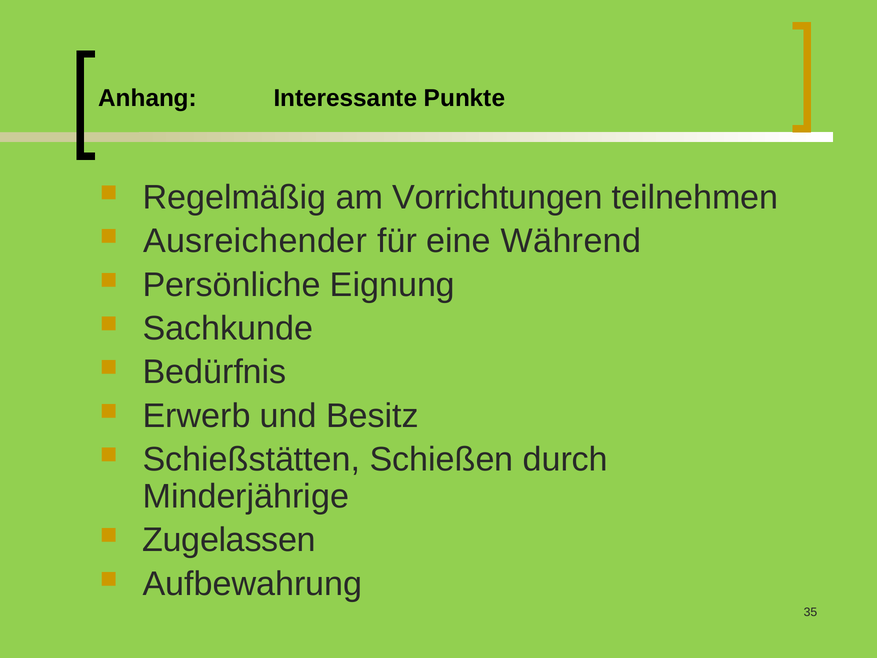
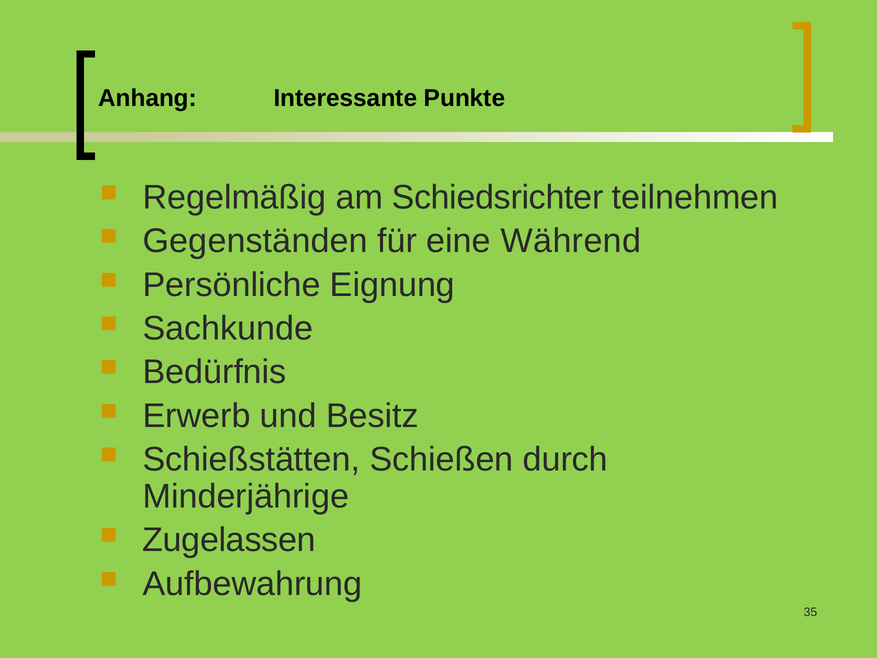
Vorrichtungen: Vorrichtungen -> Schiedsrichter
Ausreichender: Ausreichender -> Gegenständen
